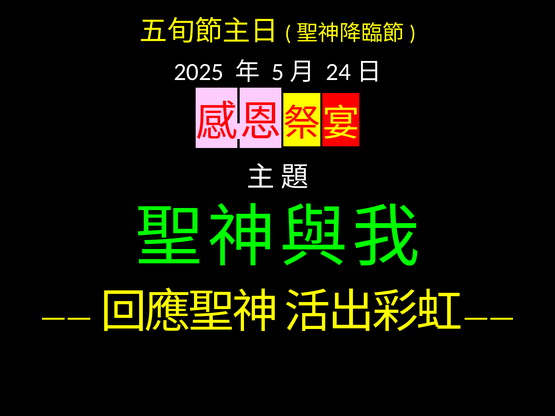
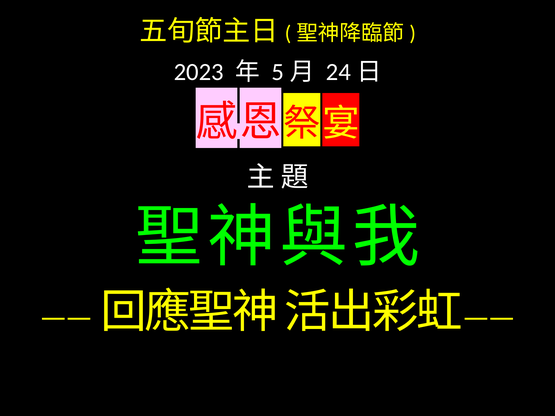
2025: 2025 -> 2023
